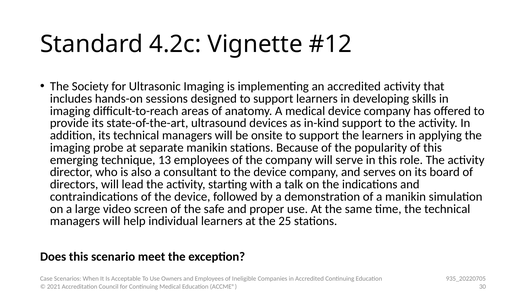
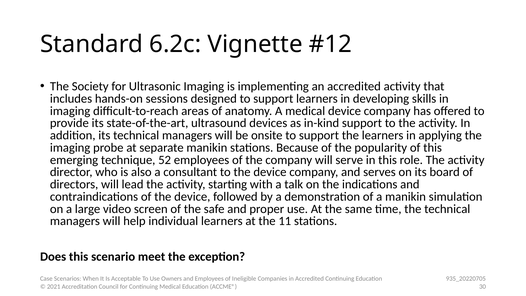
4.2c: 4.2c -> 6.2c
13: 13 -> 52
25: 25 -> 11
